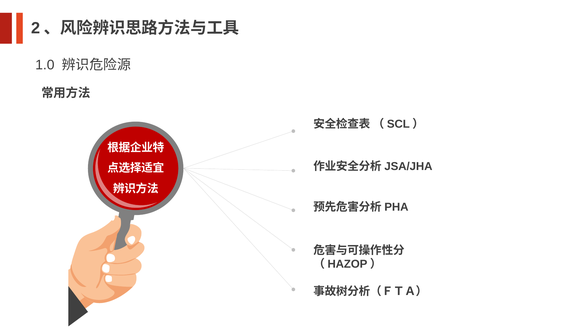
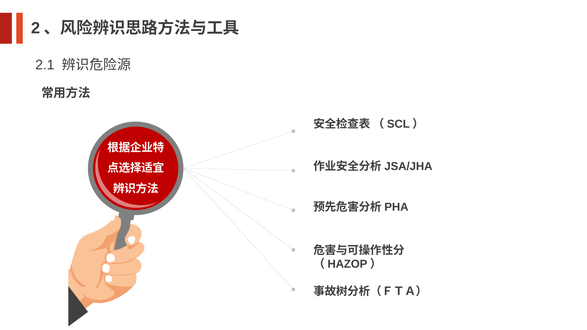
1.0: 1.0 -> 2.1
